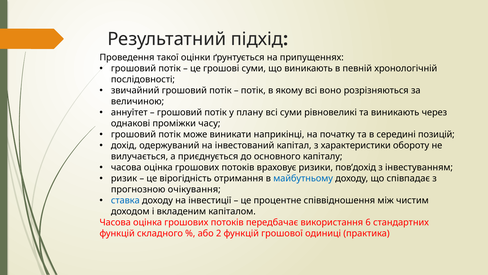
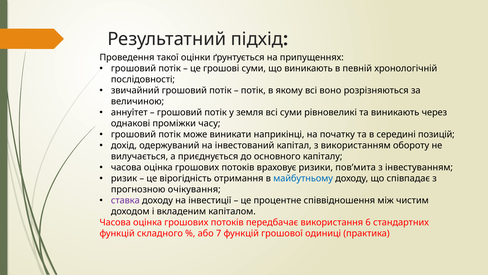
плану: плану -> земля
характеристики: характеристики -> використанням
пов’дохід: пов’дохід -> пов’мита
ставка colour: blue -> purple
2: 2 -> 7
